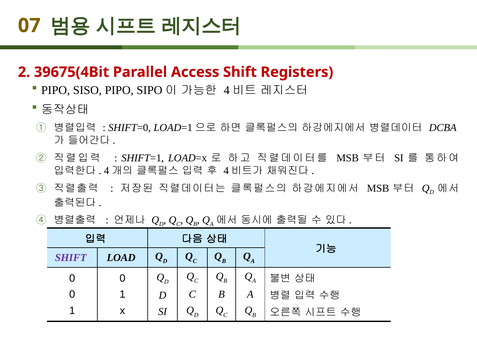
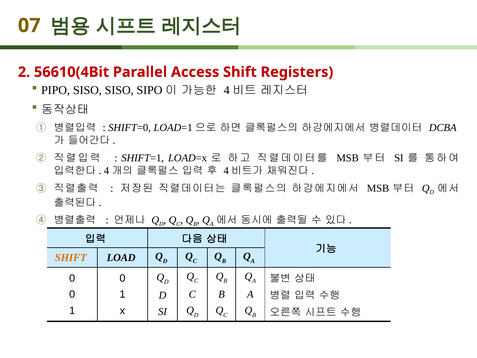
39675(4Bit: 39675(4Bit -> 56610(4Bit
SISO PIPO: PIPO -> SISO
SHIFT at (71, 257) colour: purple -> orange
